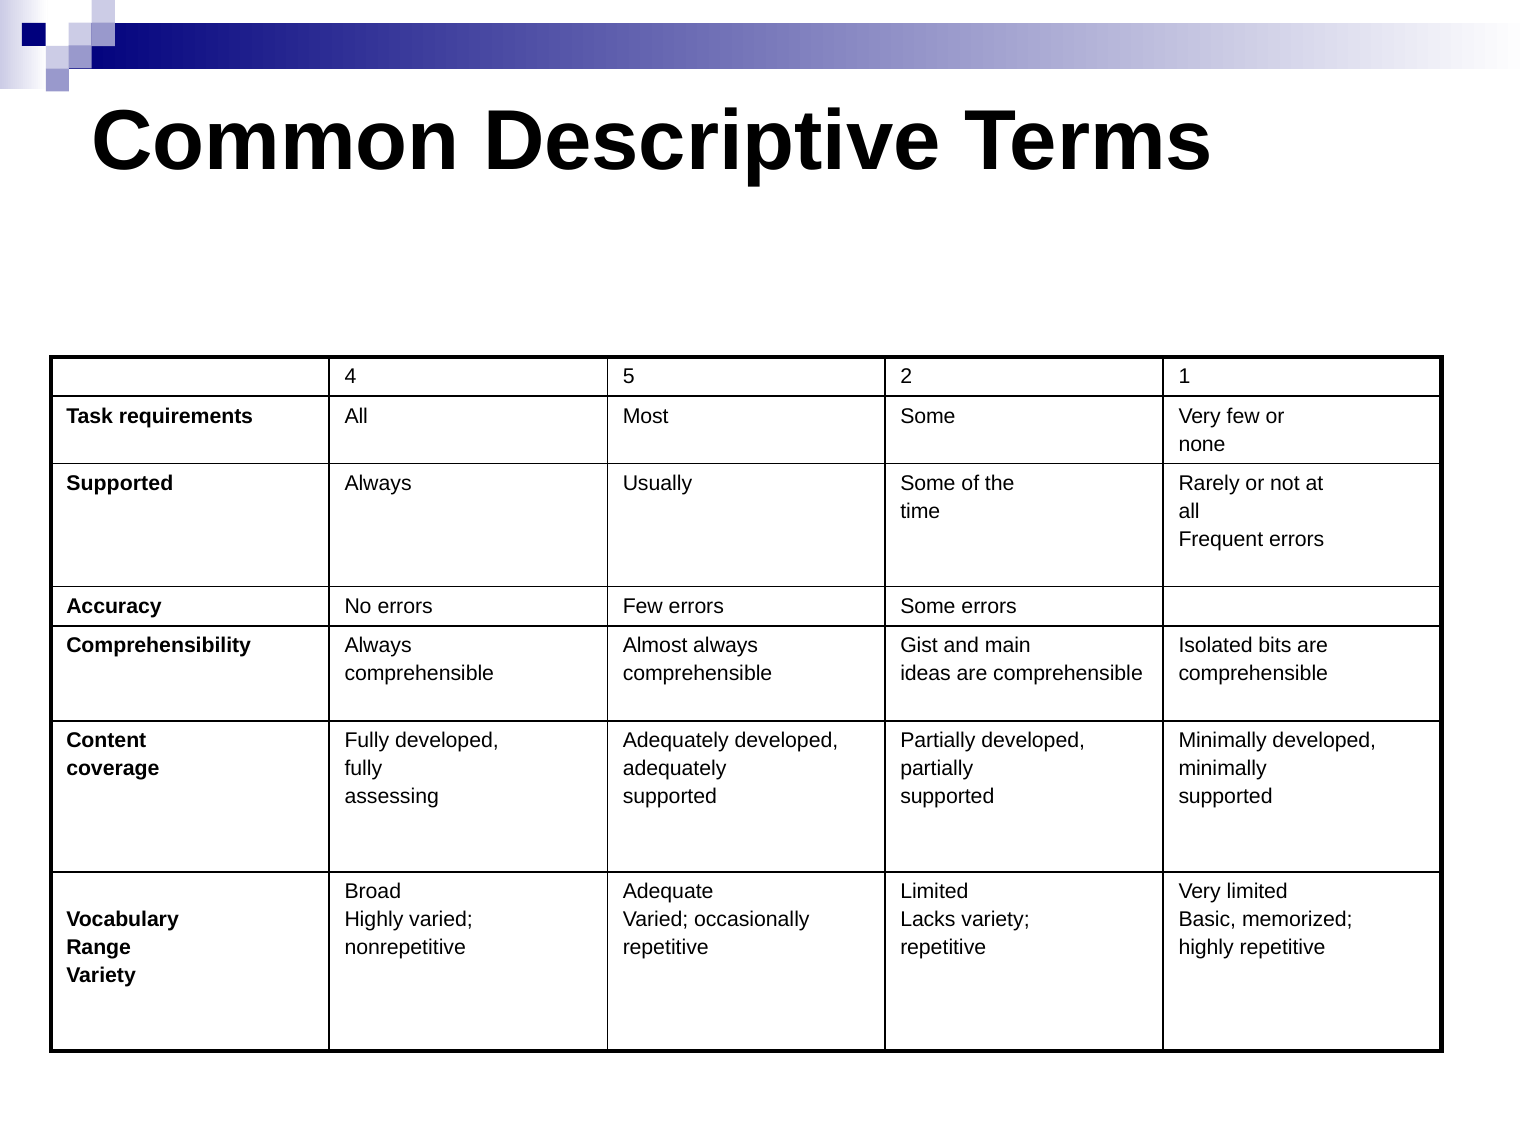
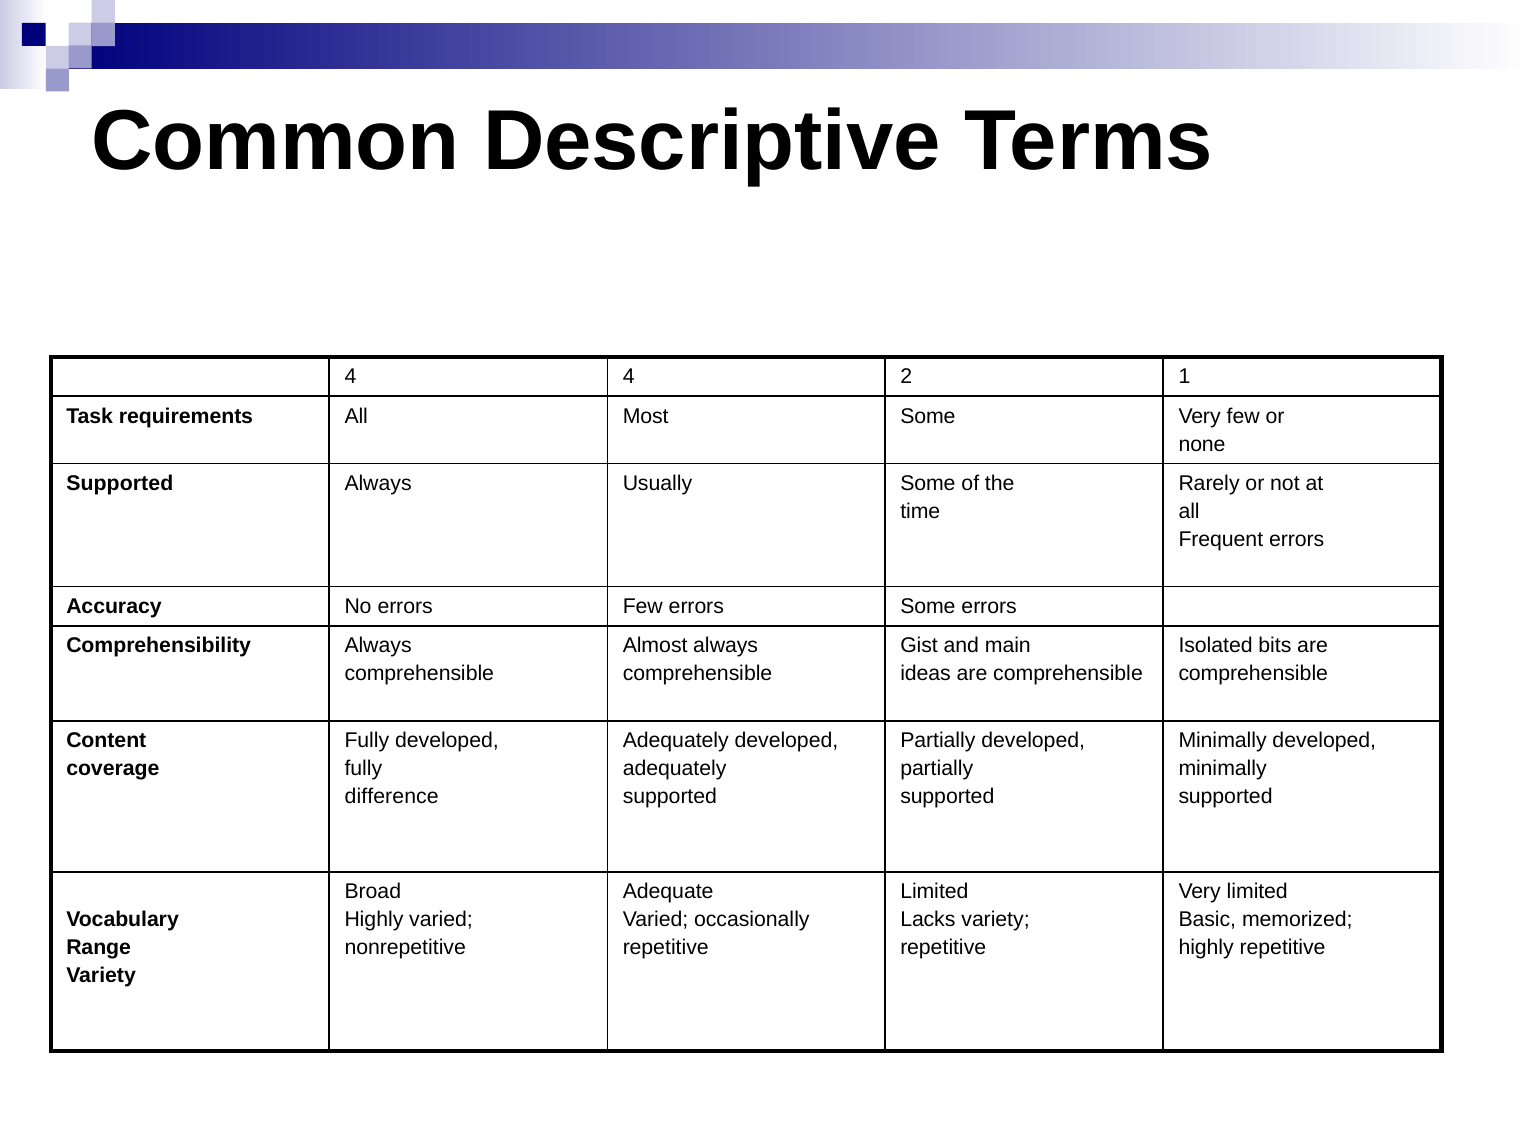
4 5: 5 -> 4
assessing: assessing -> difference
